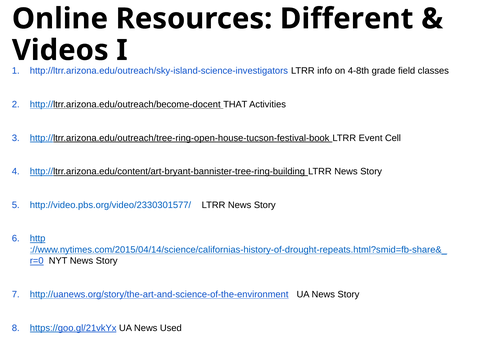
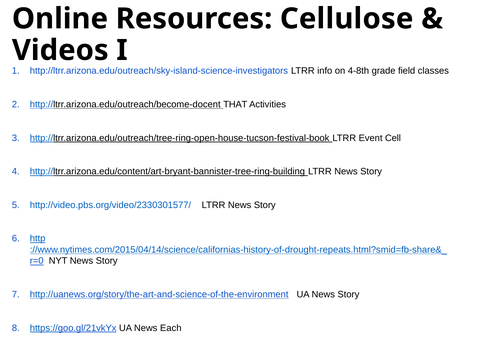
Different: Different -> Cellulose
Used: Used -> Each
